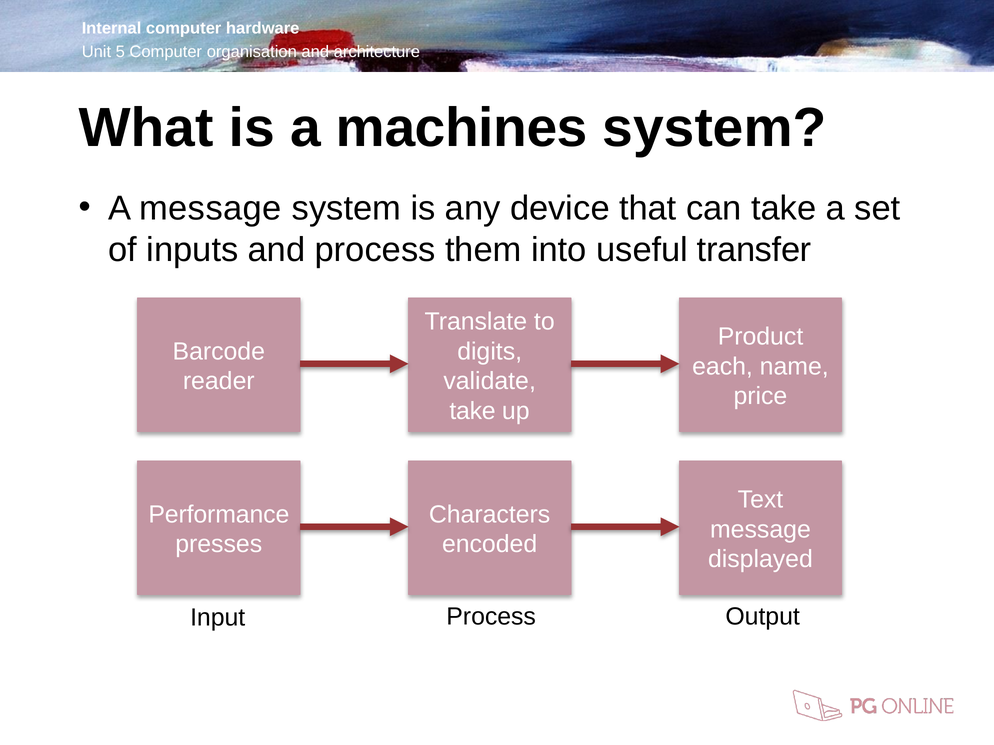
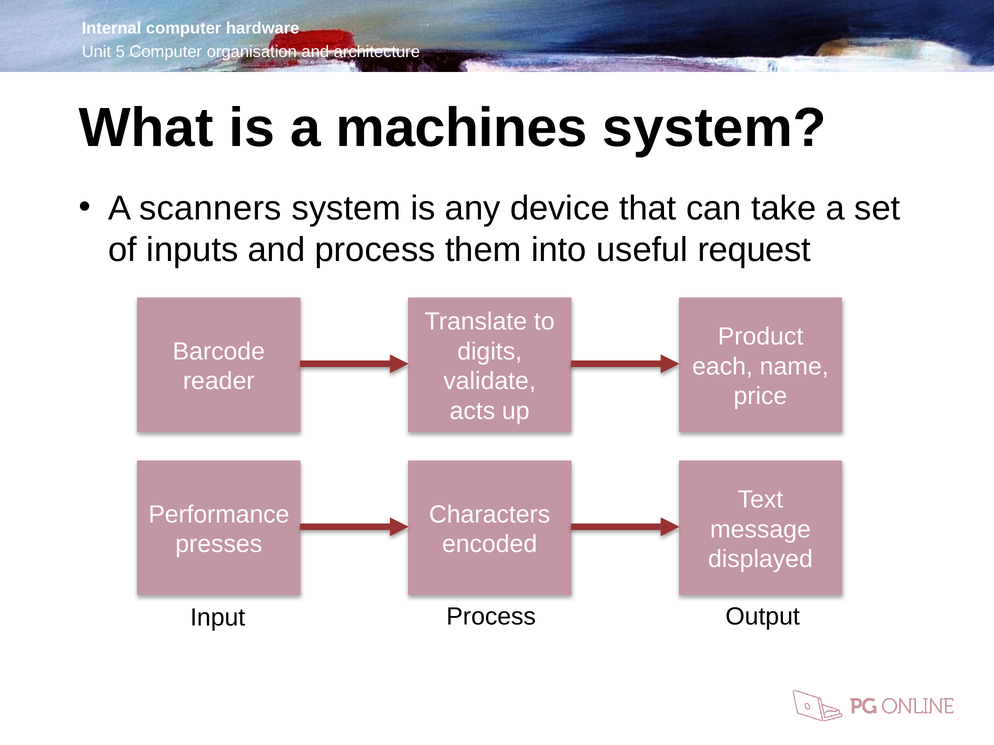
A message: message -> scanners
transfer: transfer -> request
take at (473, 411): take -> acts
